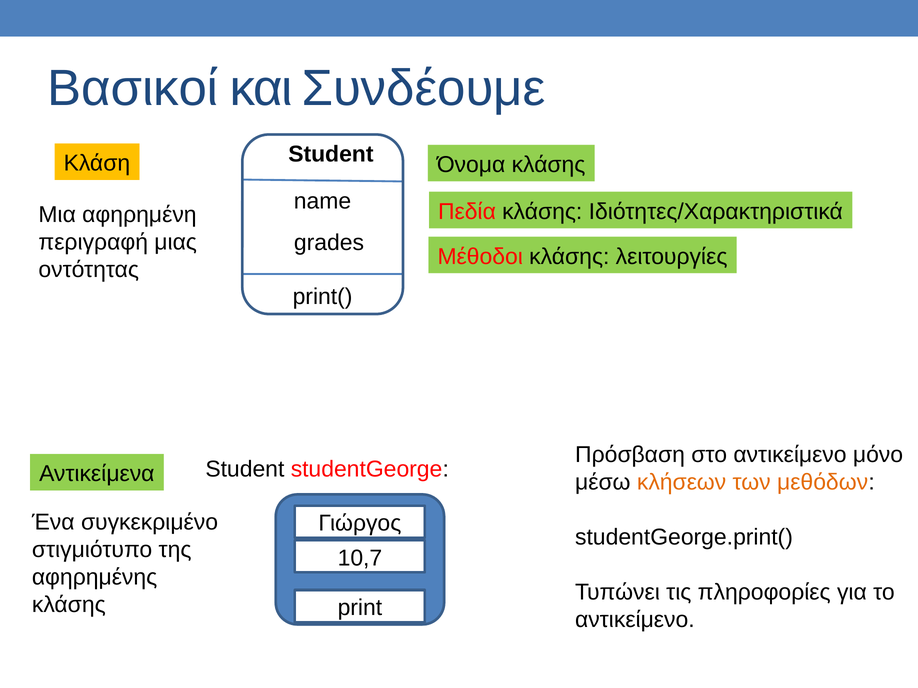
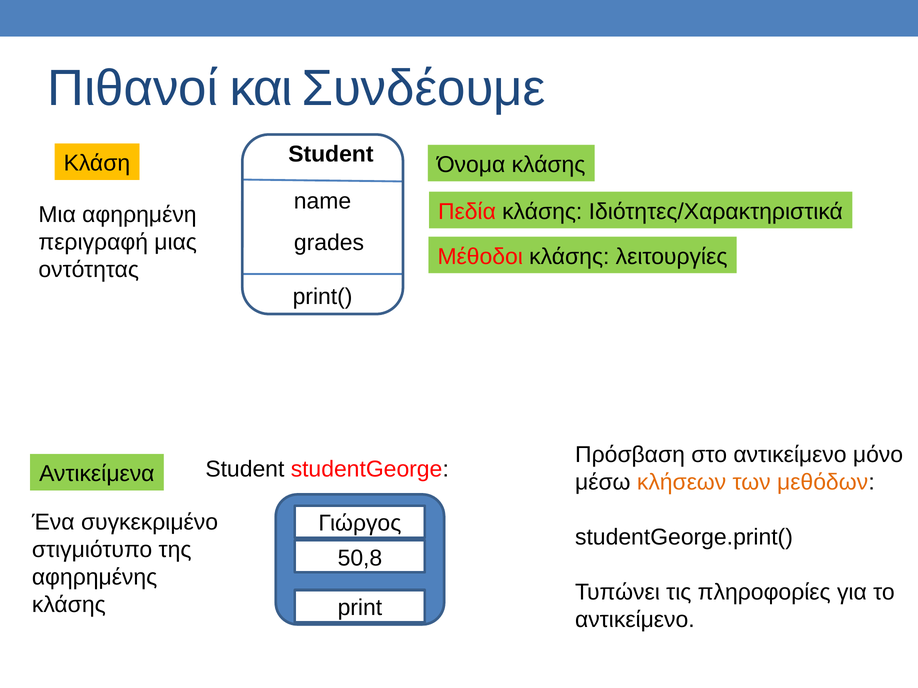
Βασικοί: Βασικοί -> Πιθανοί
10,7: 10,7 -> 50,8
